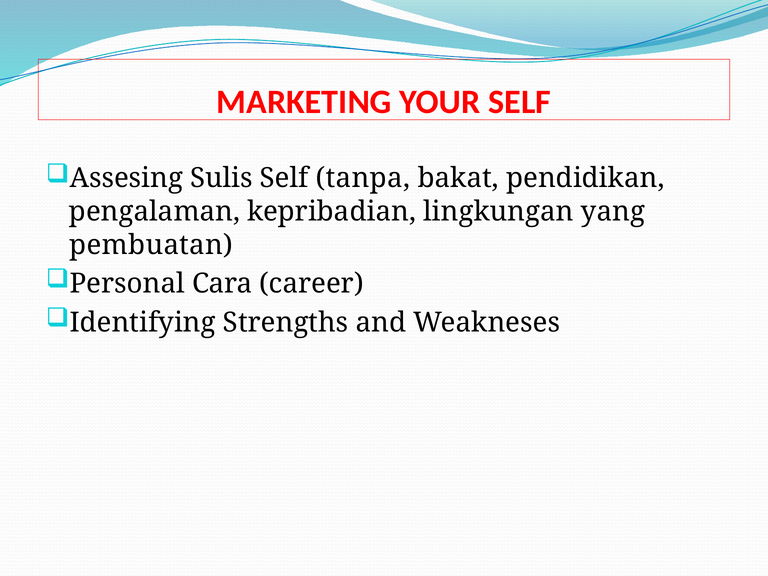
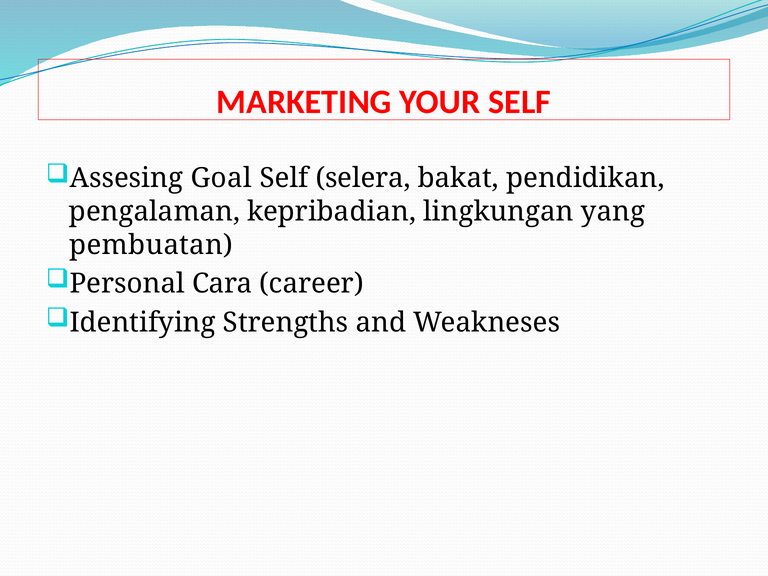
Sulis: Sulis -> Goal
tanpa: tanpa -> selera
